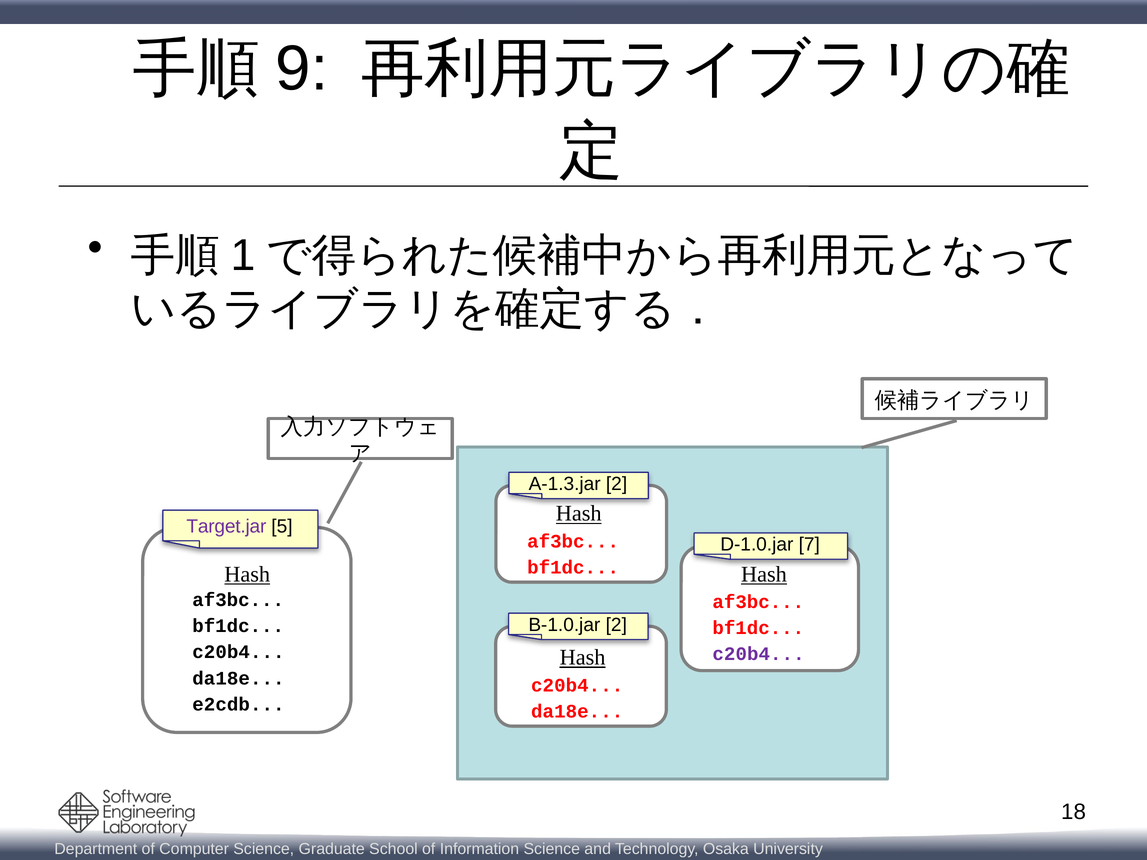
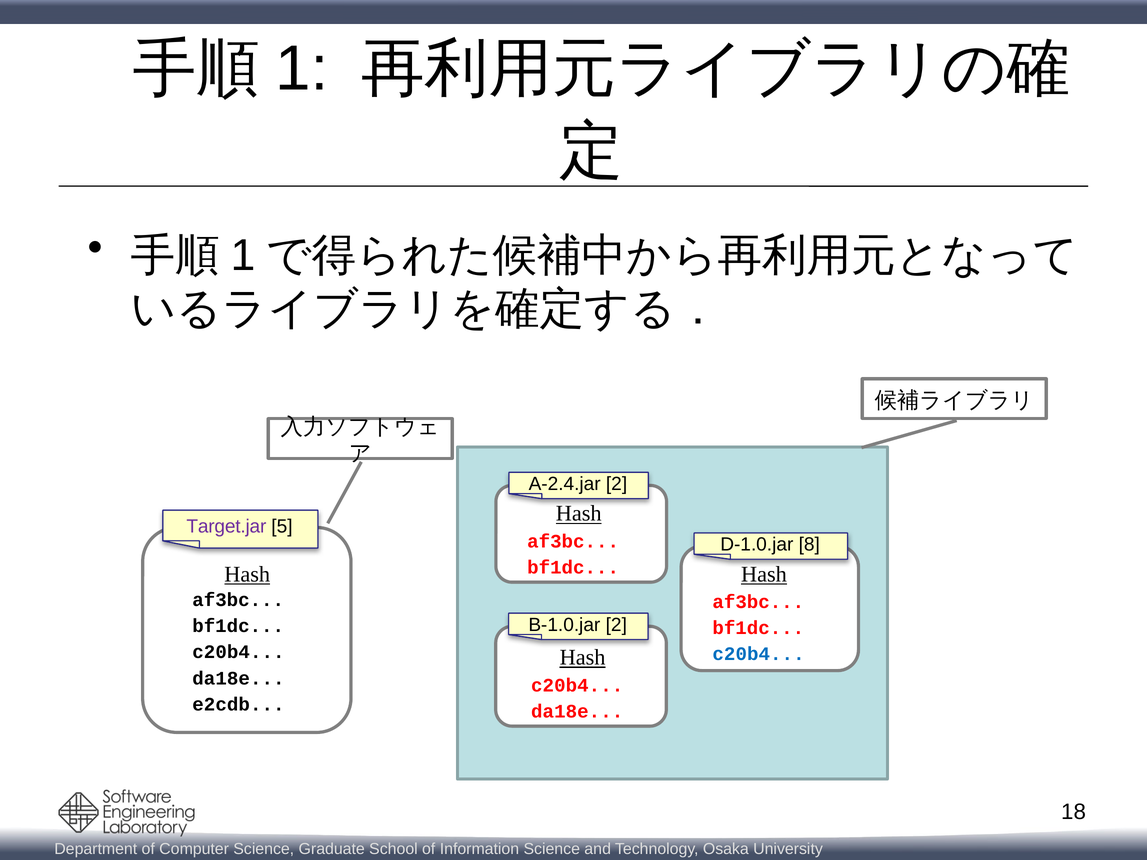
9 at (302, 69): 9 -> 1
A-1.3.jar: A-1.3.jar -> A-2.4.jar
7: 7 -> 8
c20b4 at (759, 654) colour: purple -> blue
